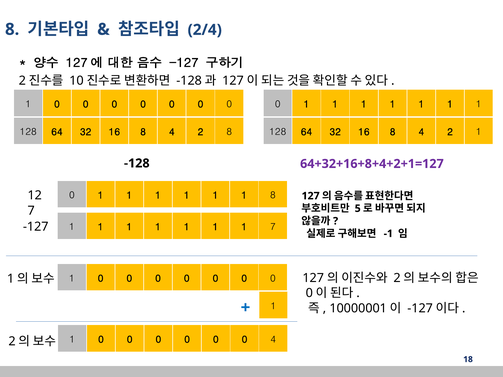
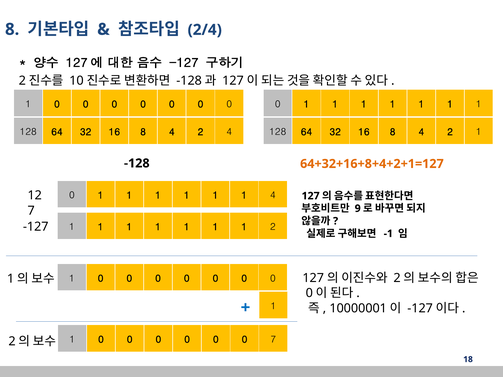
2 8: 8 -> 4
64+32+16+8+4+2+1=127 colour: purple -> orange
1 8: 8 -> 4
5: 5 -> 9
1 7: 7 -> 2
0 4: 4 -> 7
